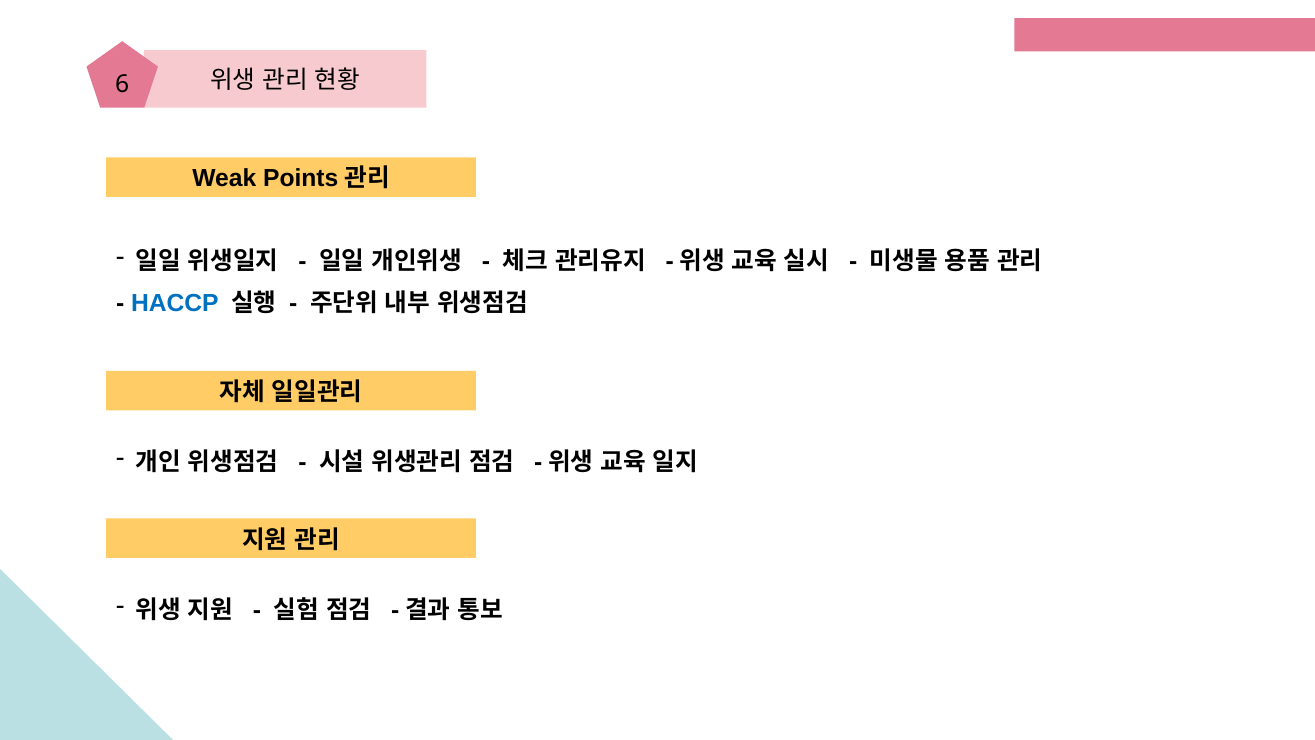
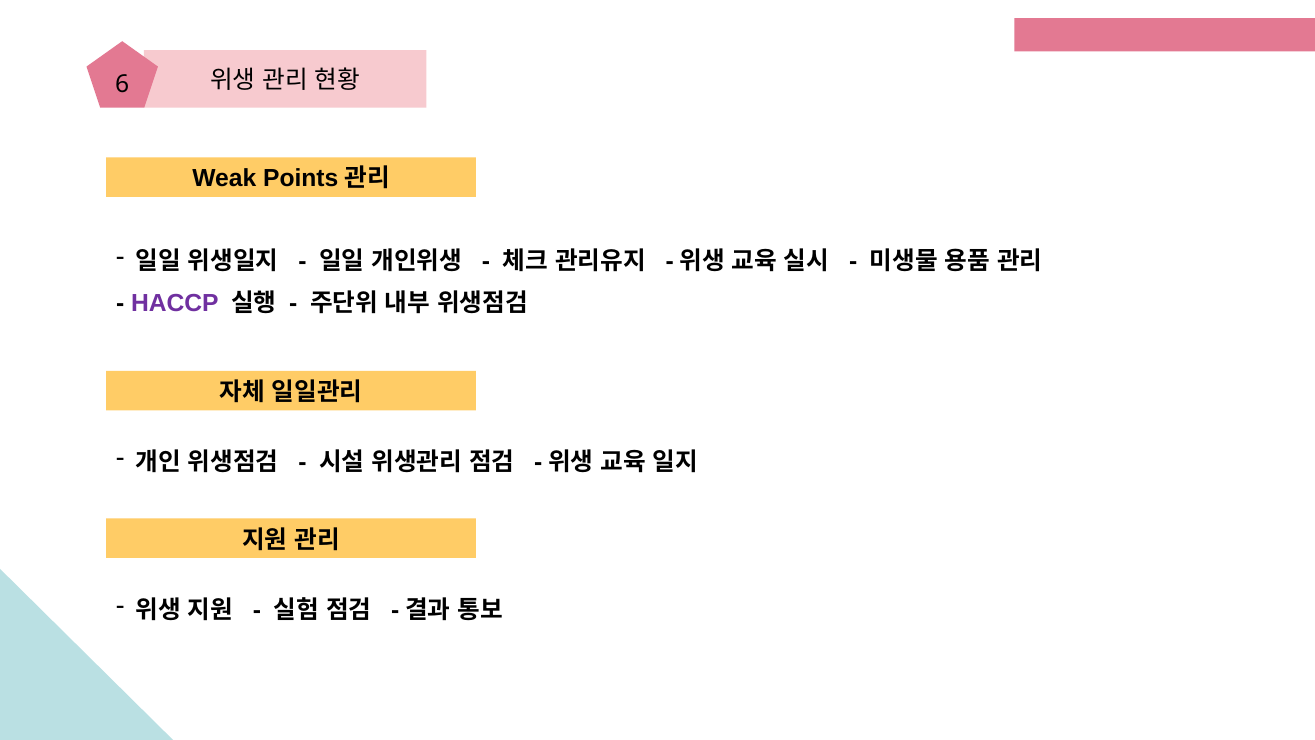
HACCP colour: blue -> purple
